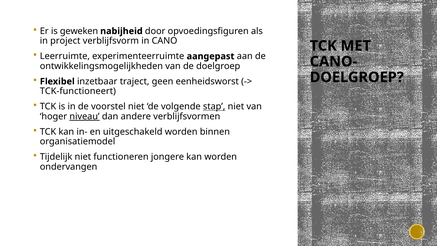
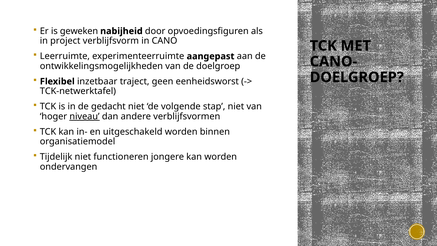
TCK-functioneert: TCK-functioneert -> TCK-netwerktafel
voorstel: voorstel -> gedacht
stap underline: present -> none
